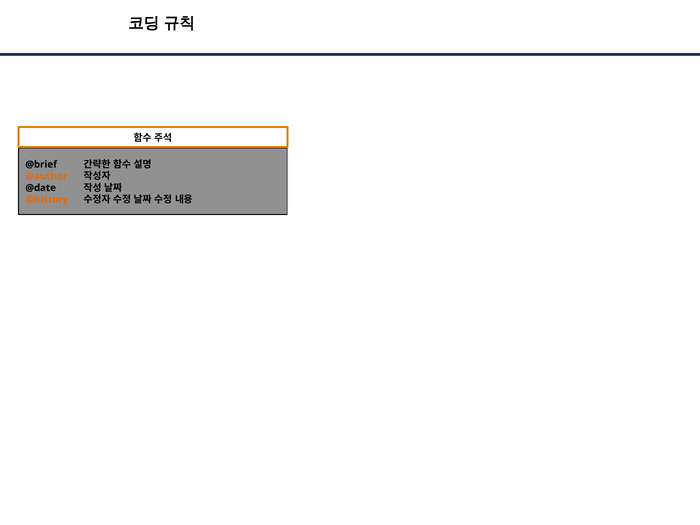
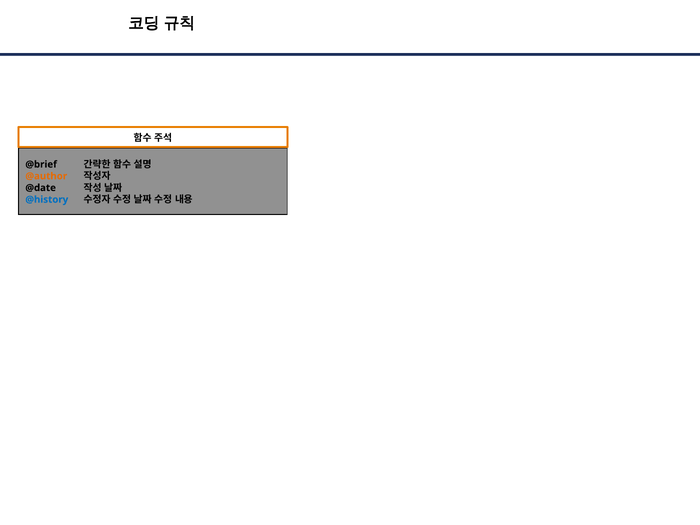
@history colour: orange -> blue
